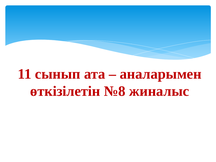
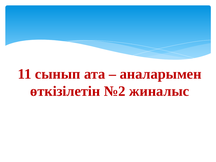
№8: №8 -> №2
